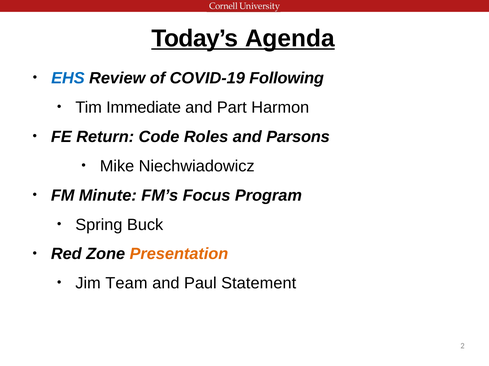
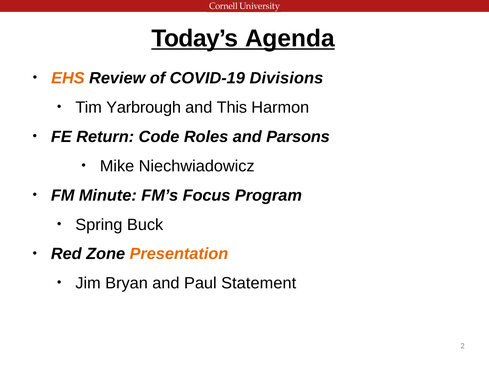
EHS colour: blue -> orange
Following: Following -> Divisions
Immediate: Immediate -> Yarbrough
Part: Part -> This
Team: Team -> Bryan
